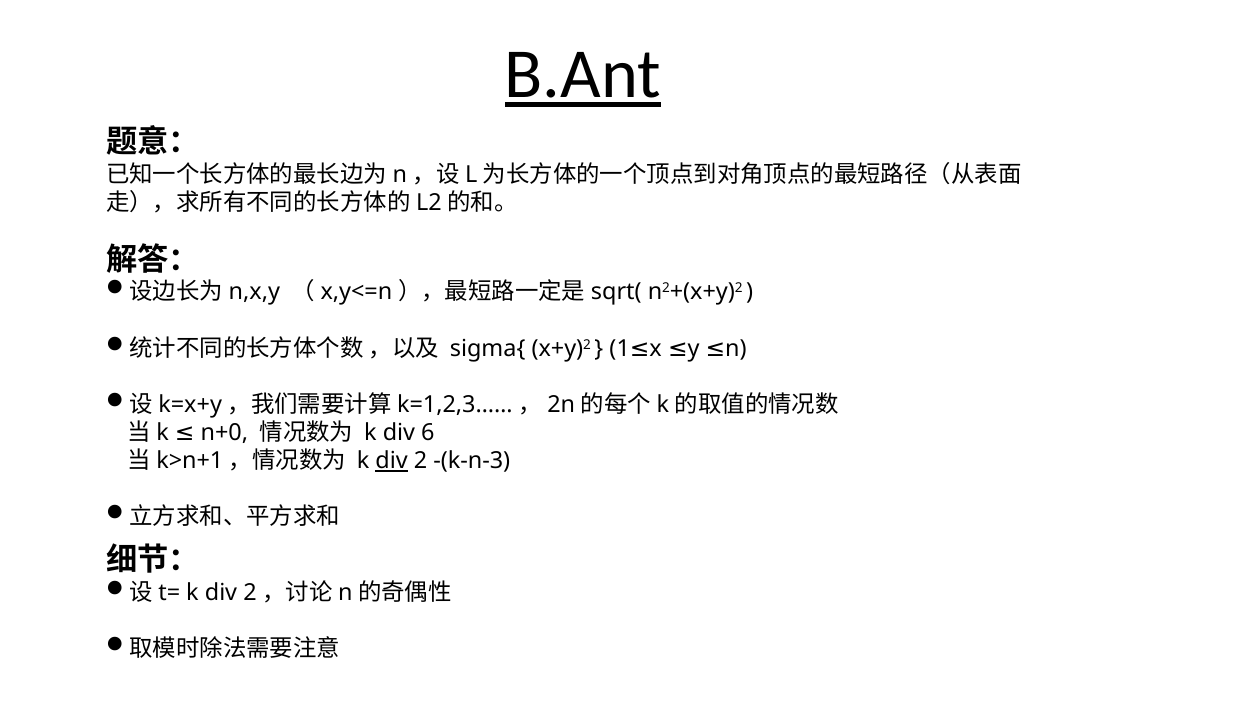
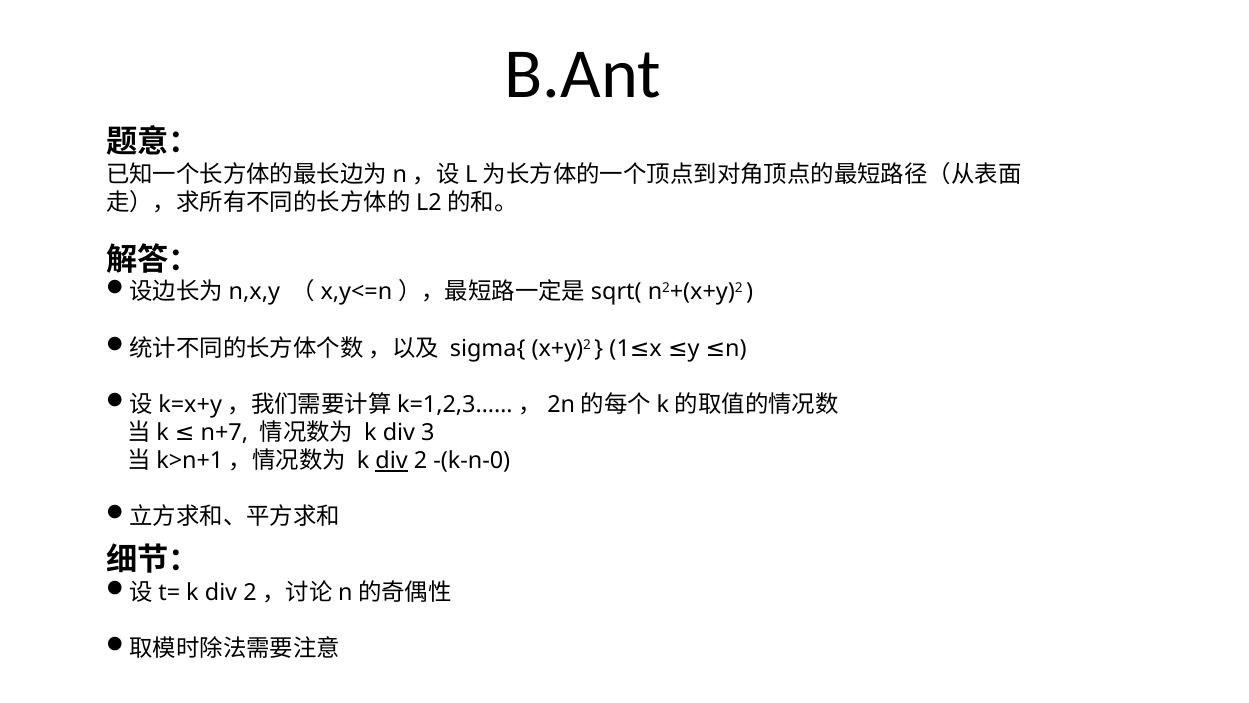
B.Ant underline: present -> none
6: 6 -> 3
n+0: n+0 -> n+7
-(k-n-3: -(k-n-3 -> -(k-n-0
